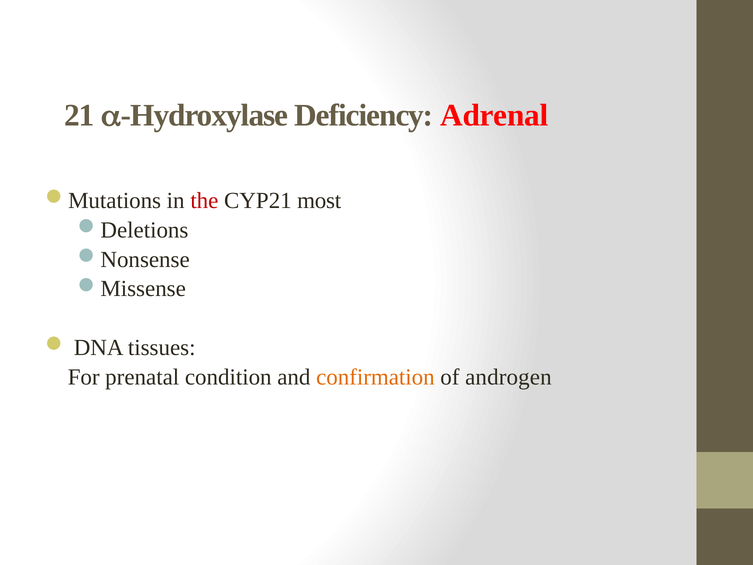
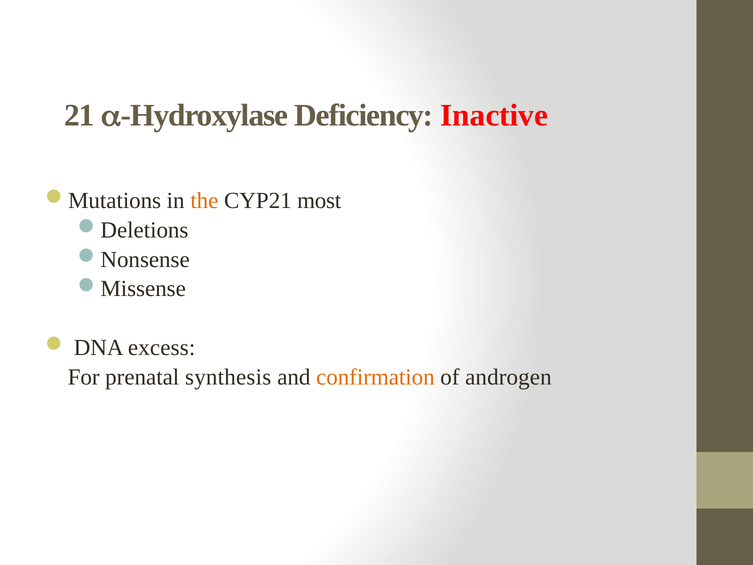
Adrenal: Adrenal -> Inactive
the colour: red -> orange
tissues: tissues -> excess
condition: condition -> synthesis
